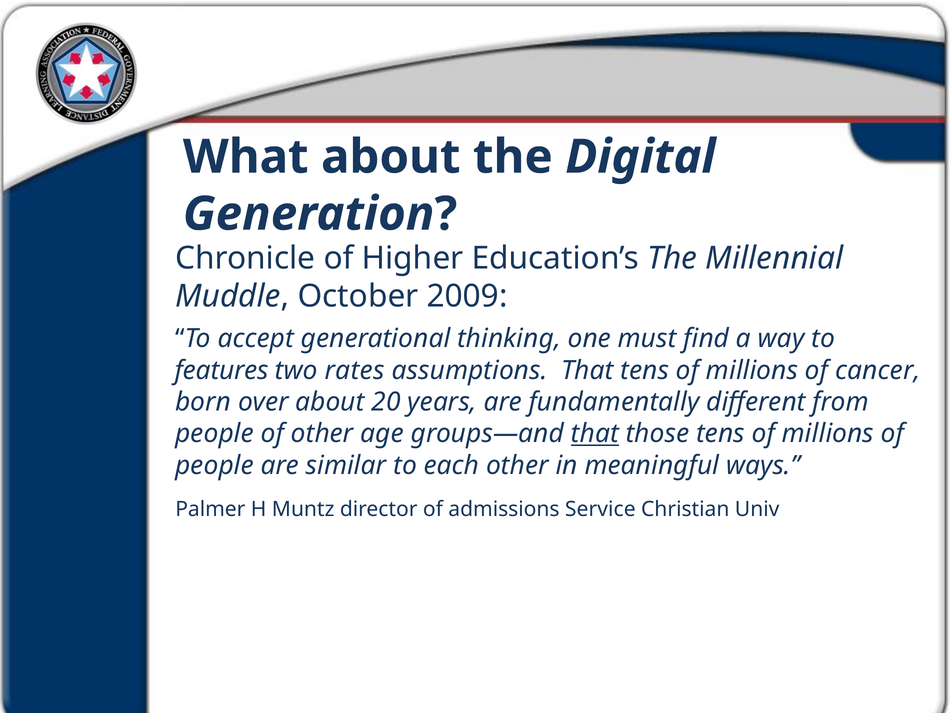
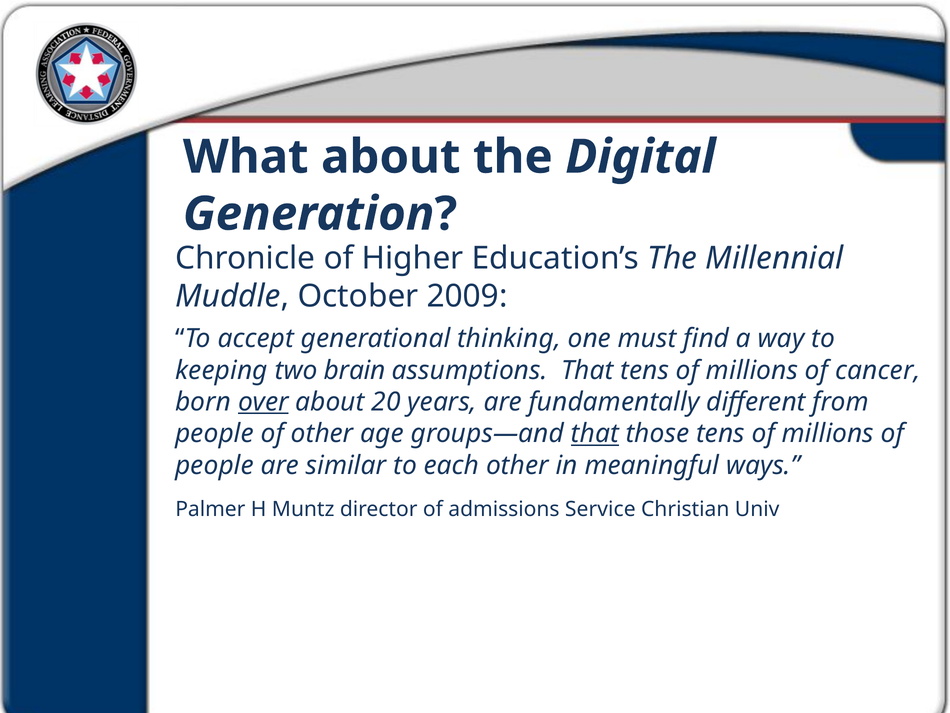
features: features -> keeping
rates: rates -> brain
over underline: none -> present
